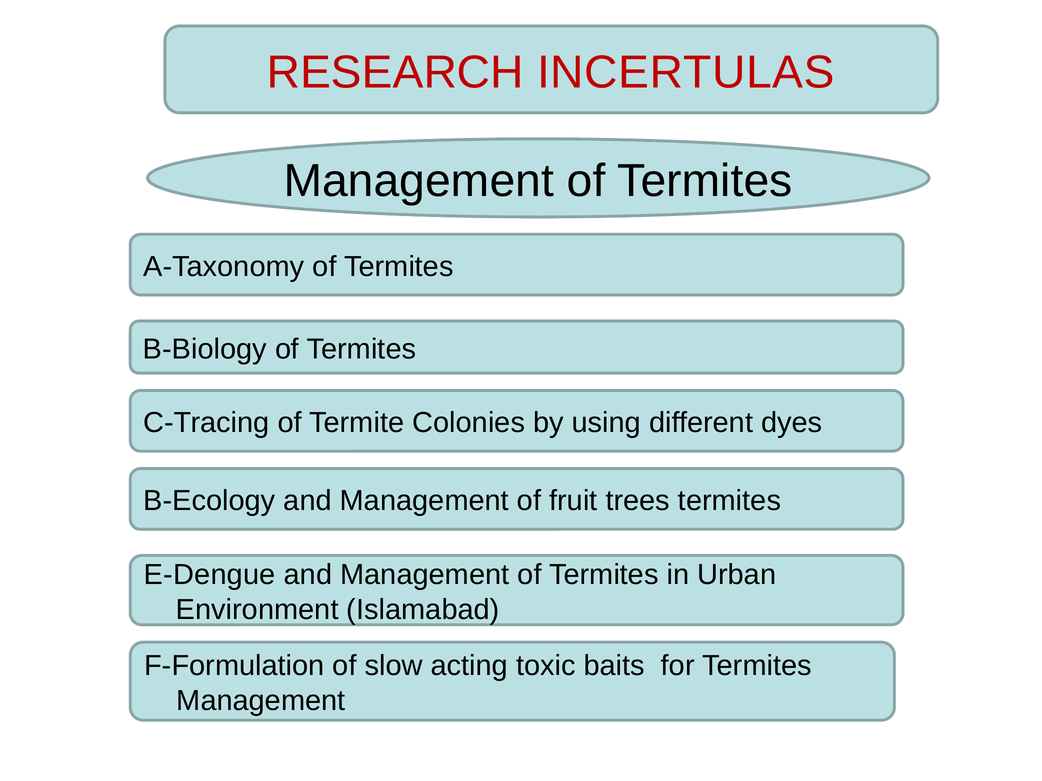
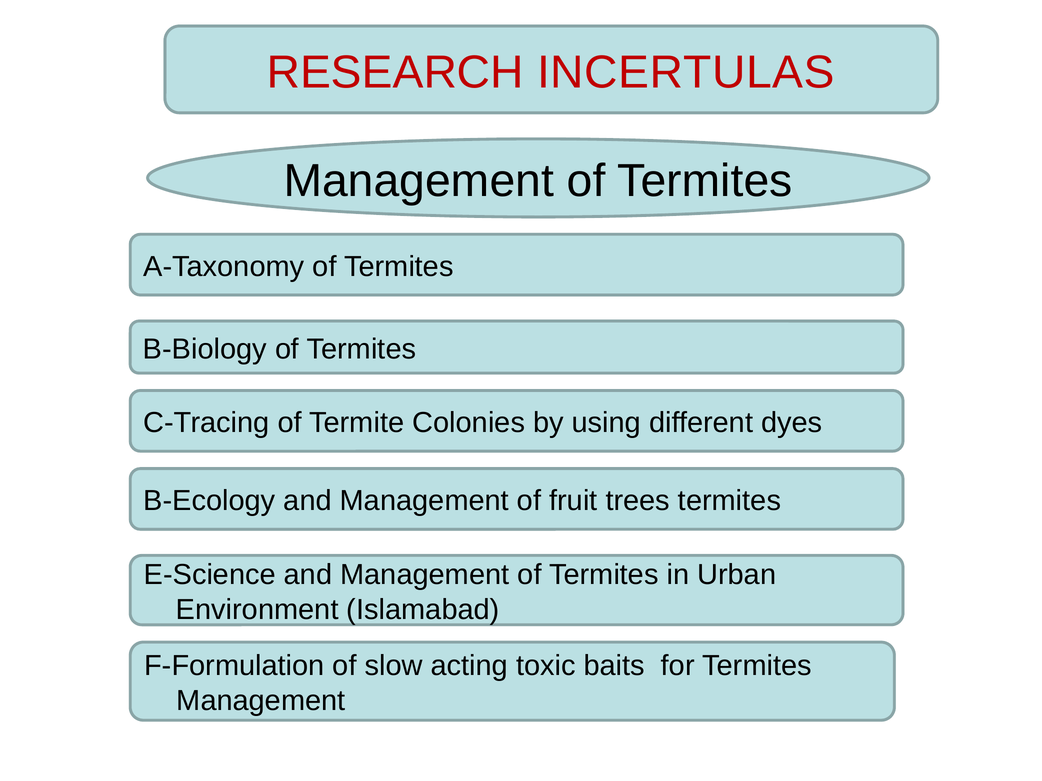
E-Dengue: E-Dengue -> E-Science
